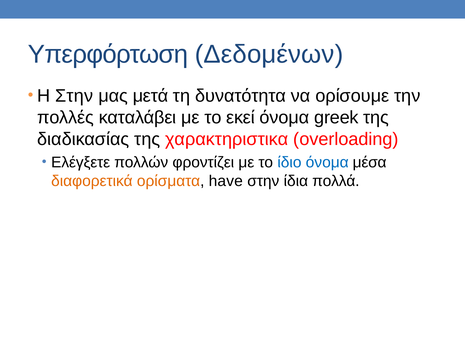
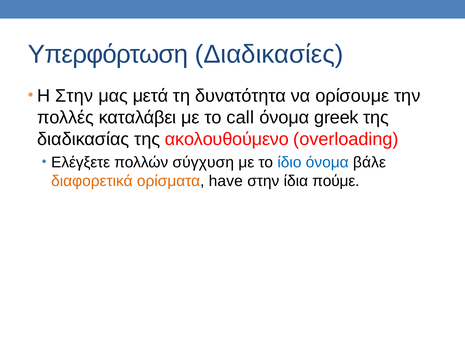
Δεδομένων: Δεδομένων -> Διαδικασίες
εκεί: εκεί -> call
χαρακτηριστικα: χαρακτηριστικα -> ακολουθούμενο
φροντίζει: φροντίζει -> σύγχυση
μέσα: μέσα -> βάλε
πολλά: πολλά -> πούμε
